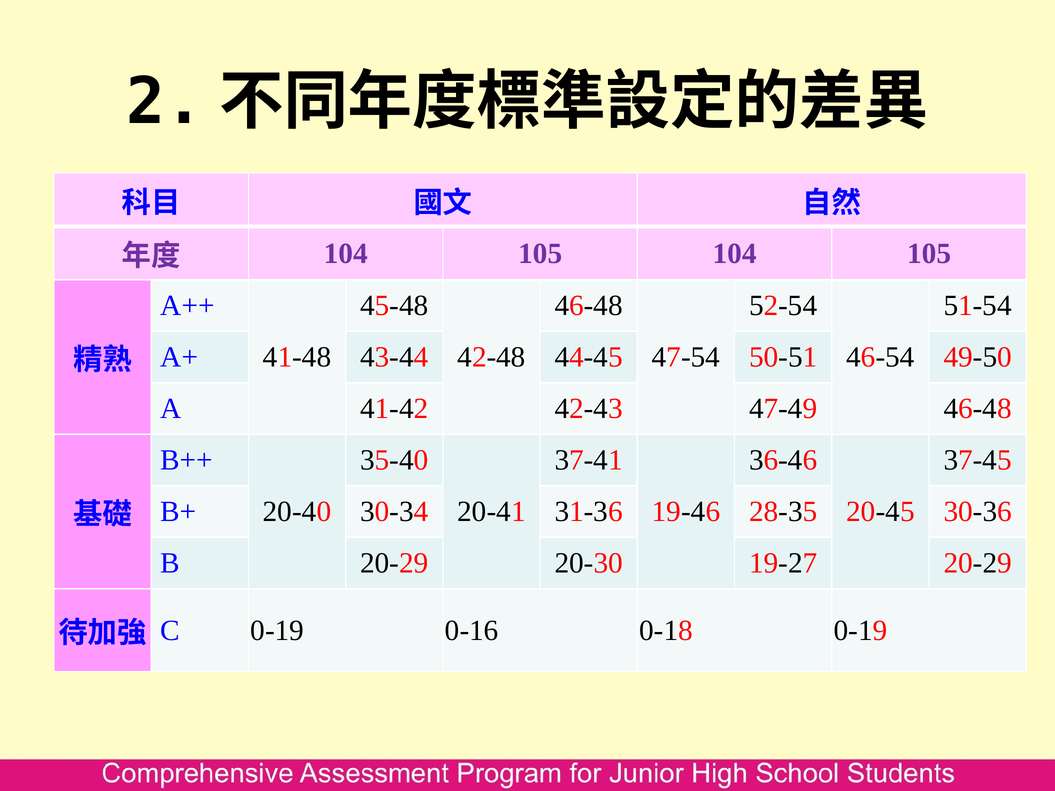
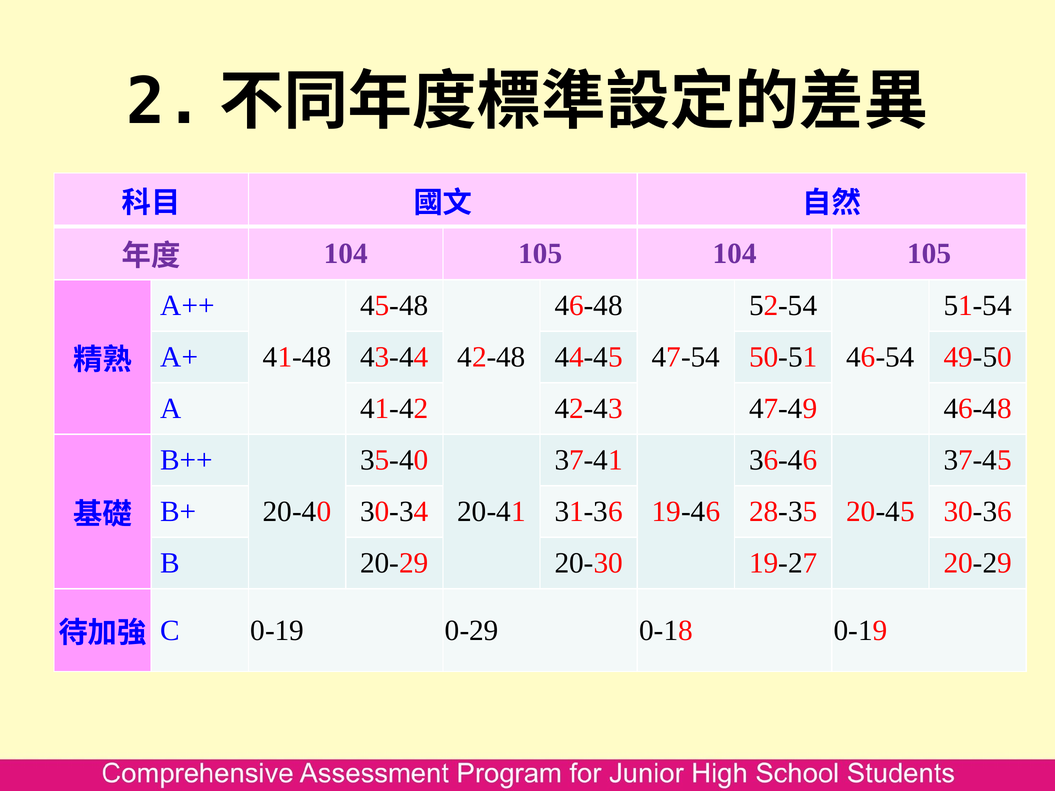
0-16: 0-16 -> 0-29
